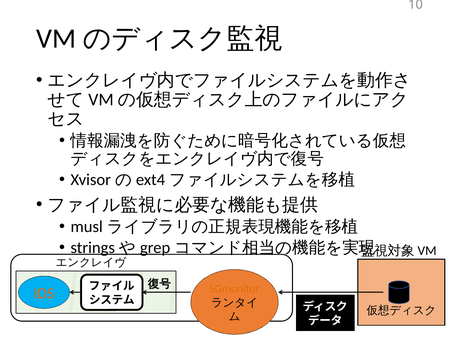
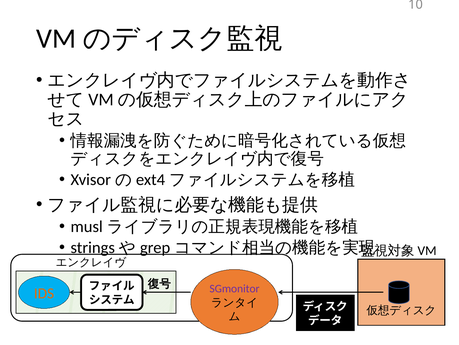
SGmonitor colour: orange -> purple
